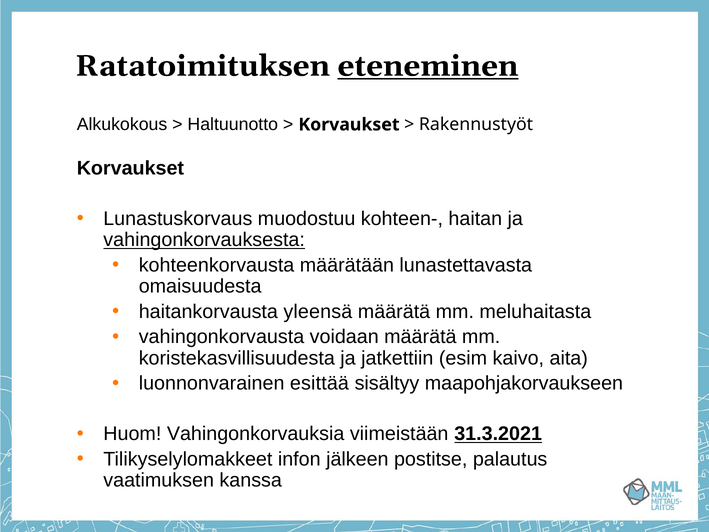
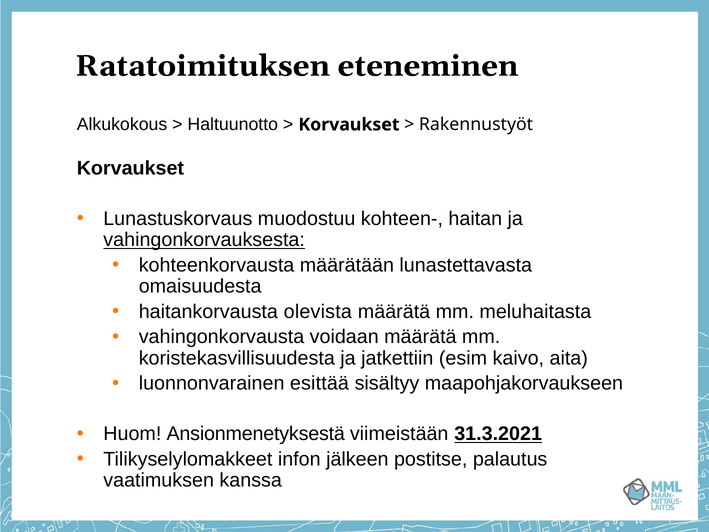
eteneminen underline: present -> none
yleensä: yleensä -> olevista
Vahingonkorvauksia: Vahingonkorvauksia -> Ansionmenetyksestä
